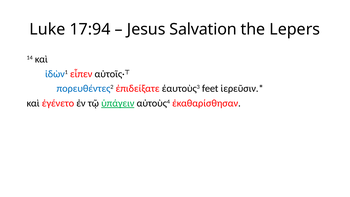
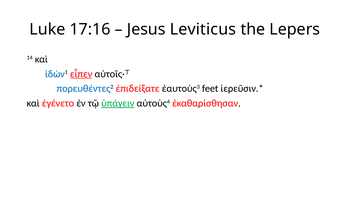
17:94: 17:94 -> 17:16
Salvation: Salvation -> Leviticus
εἶπεν underline: none -> present
